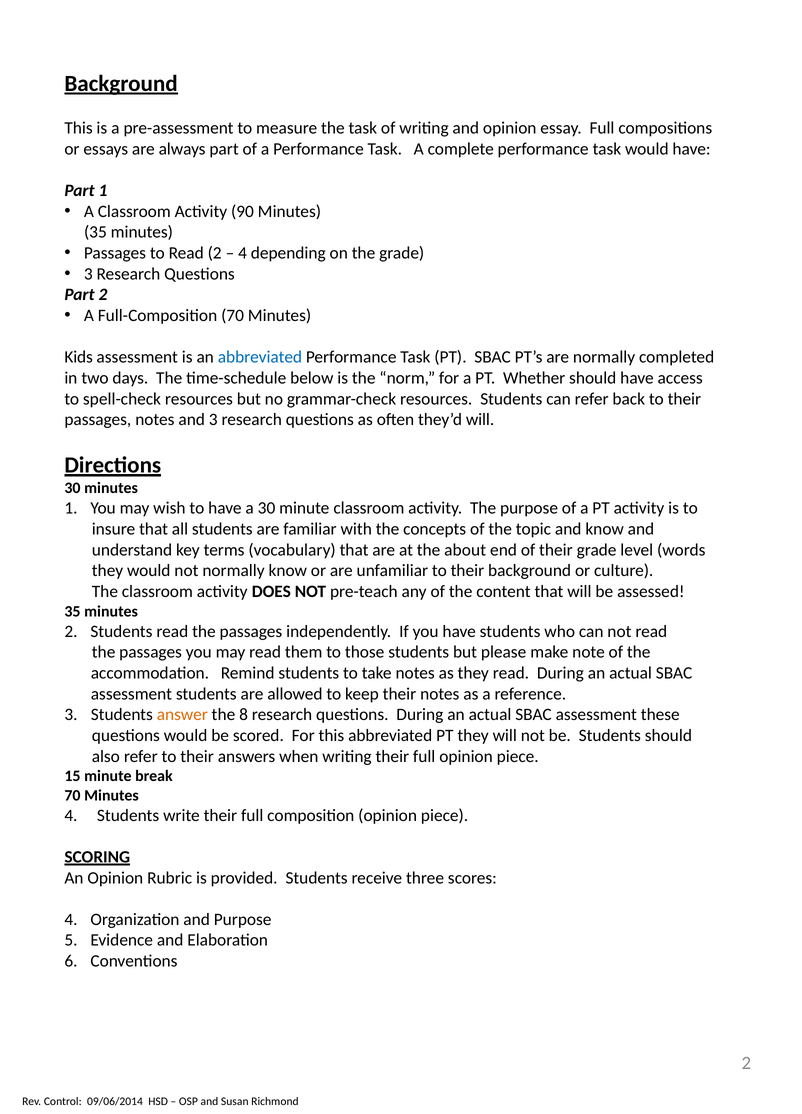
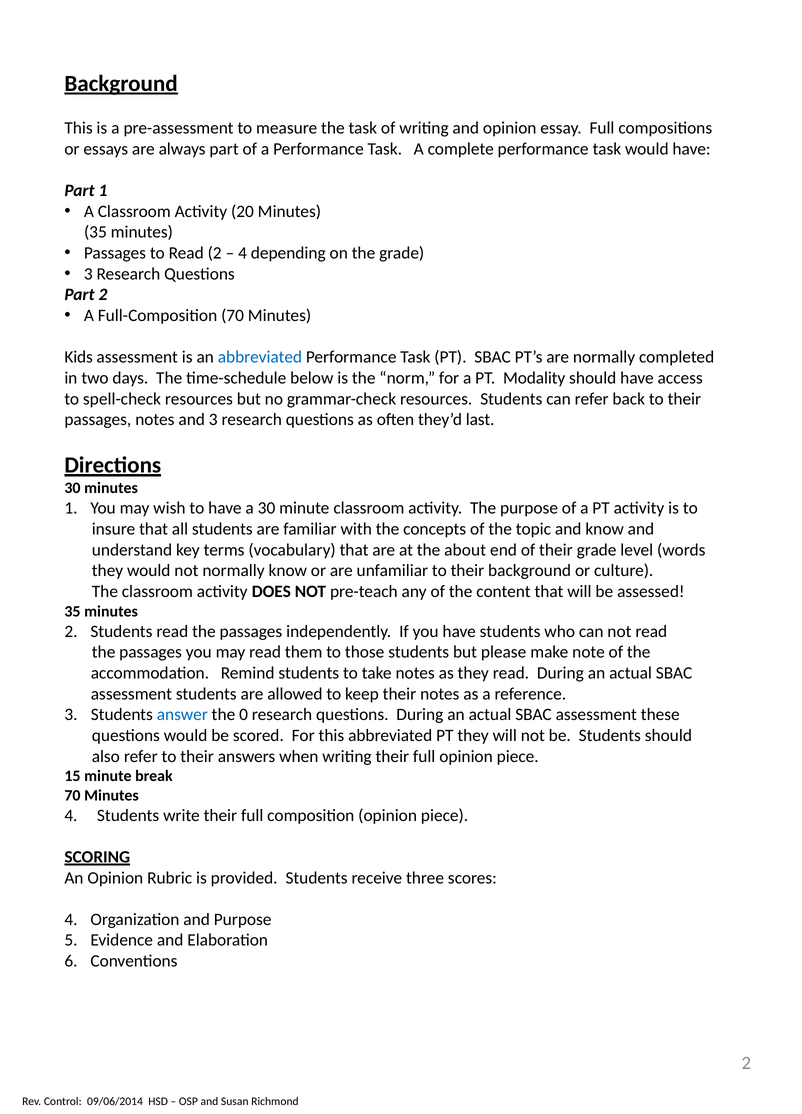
90: 90 -> 20
Whether: Whether -> Modality
they’d will: will -> last
answer colour: orange -> blue
8: 8 -> 0
